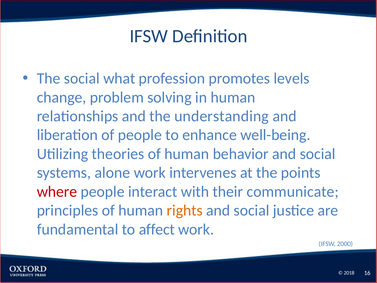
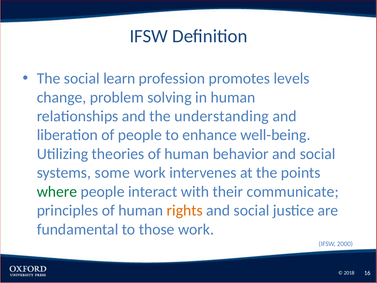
what: what -> learn
alone: alone -> some
where colour: red -> green
affect: affect -> those
